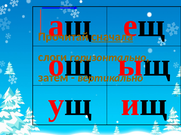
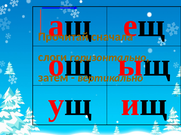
сначала underline: present -> none
